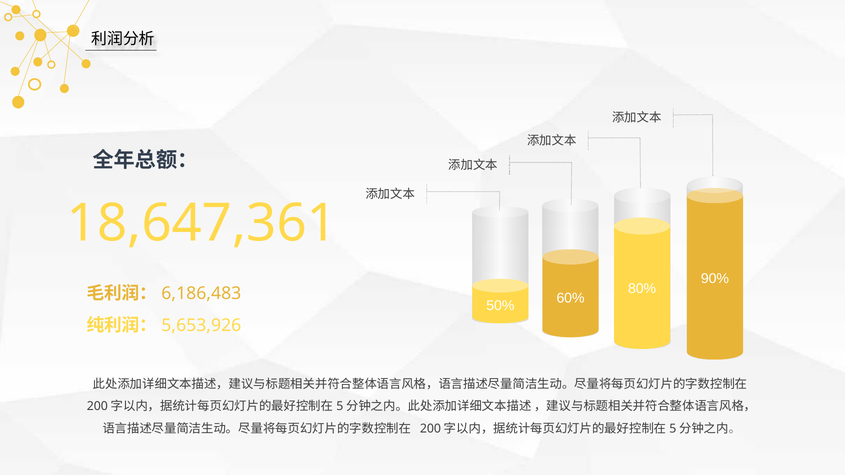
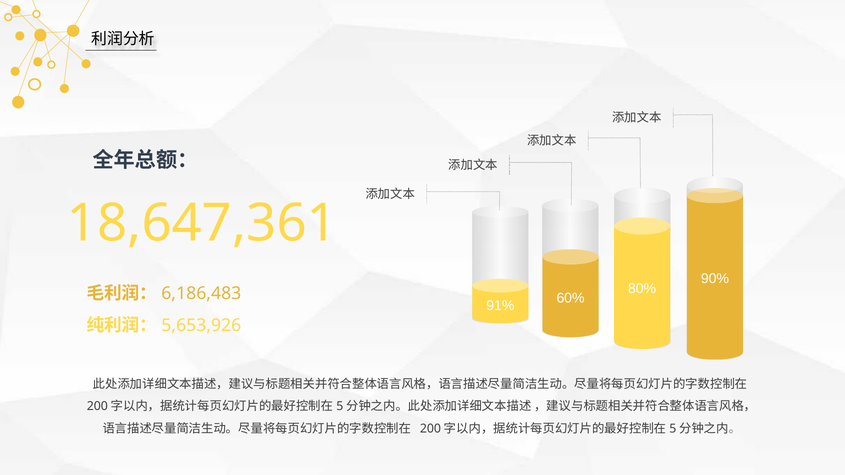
50%: 50% -> 91%
